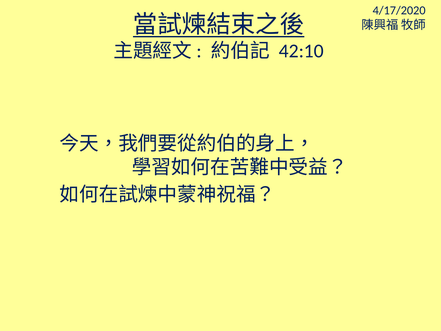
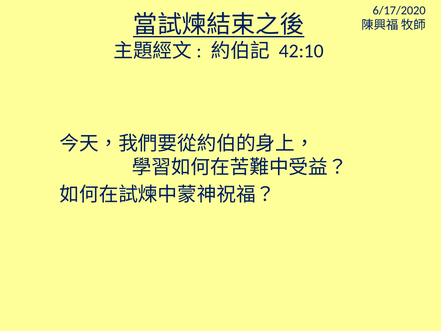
4/17/2020: 4/17/2020 -> 6/17/2020
